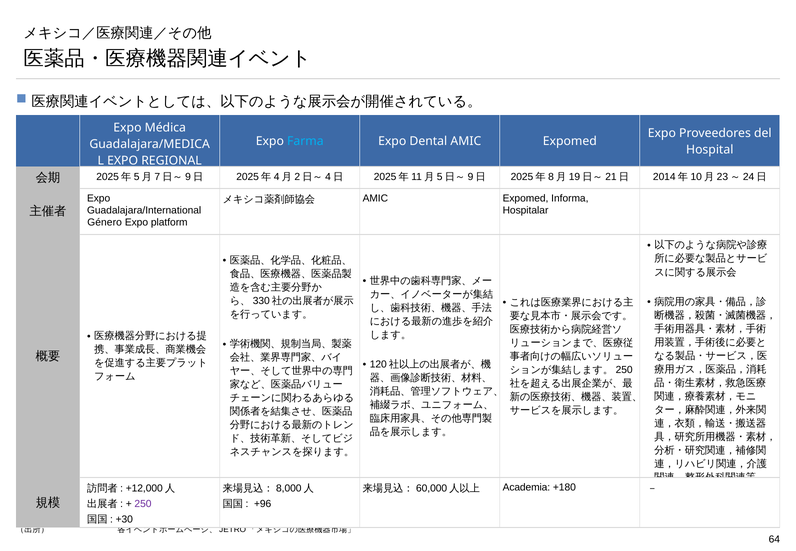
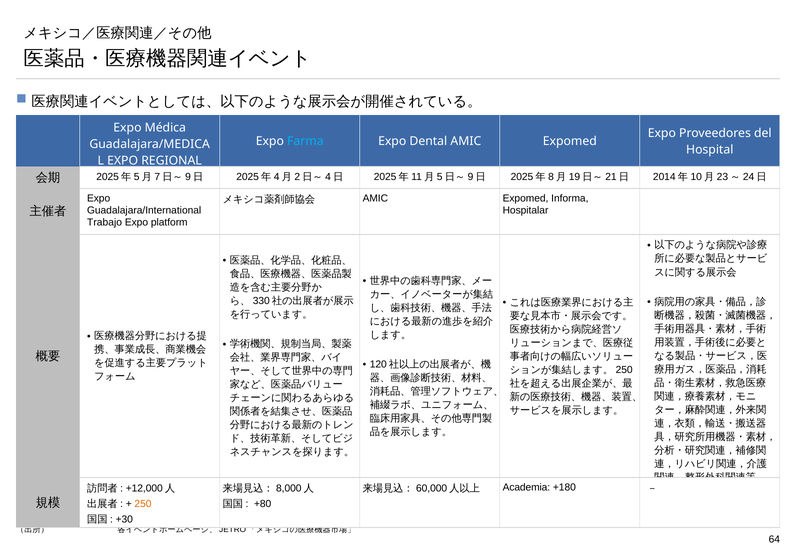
Género: Género -> Trabajo
250 colour: purple -> orange
+96: +96 -> +80
